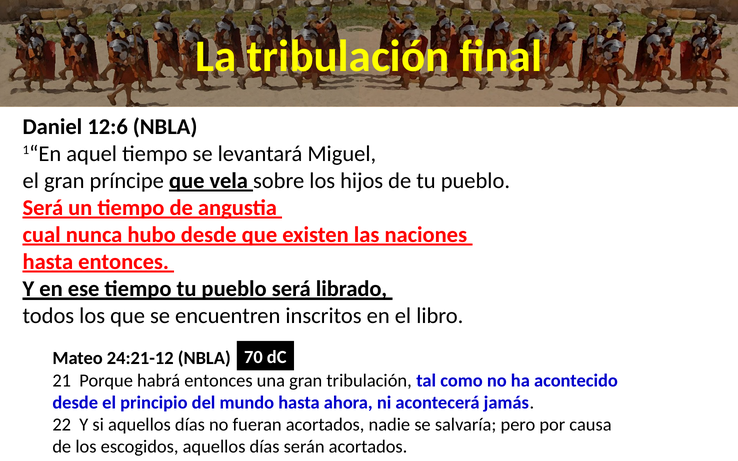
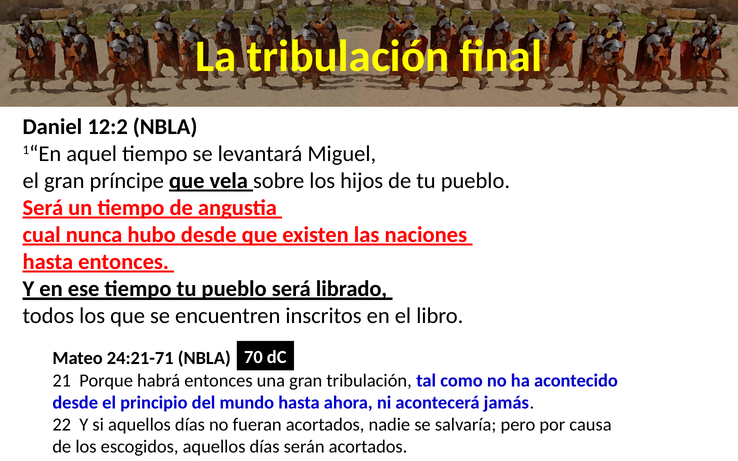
12:6: 12:6 -> 12:2
24:21-12: 24:21-12 -> 24:21-71
